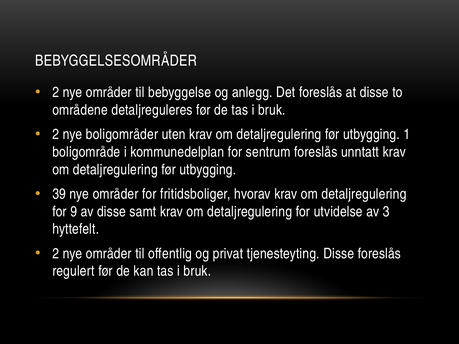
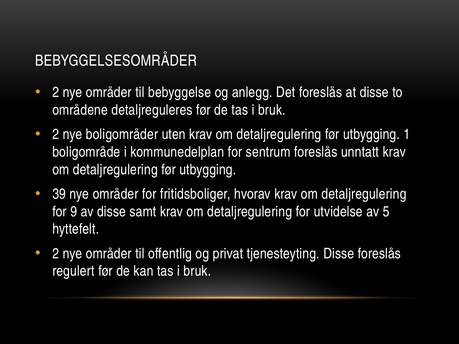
3: 3 -> 5
